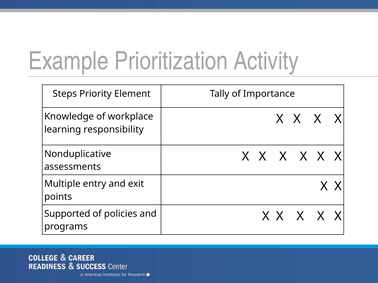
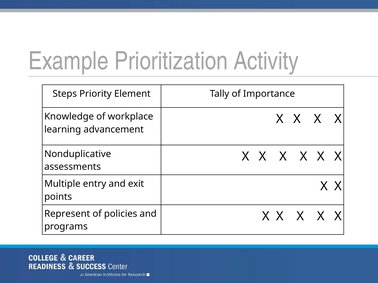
responsibility: responsibility -> advancement
Supported: Supported -> Represent
